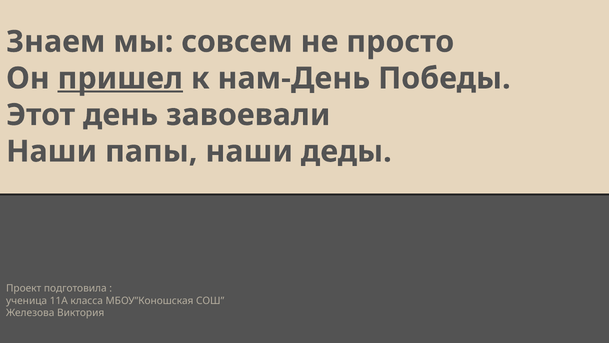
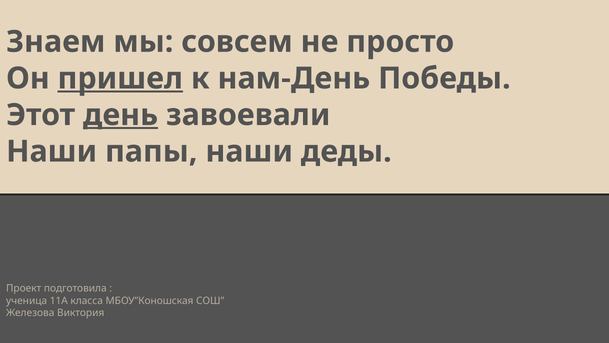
день underline: none -> present
